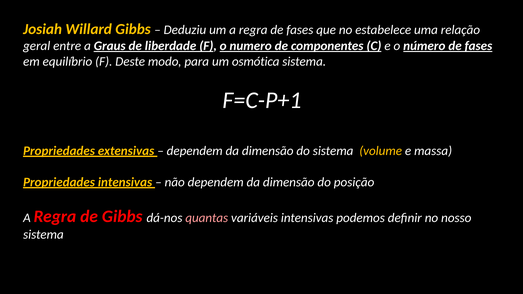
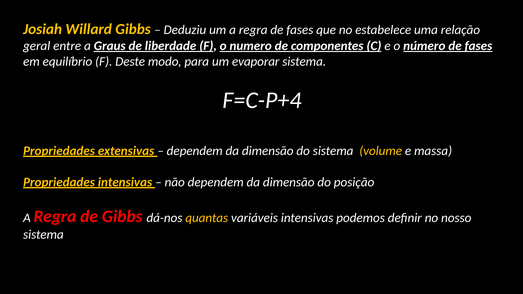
osmótica: osmótica -> evaporar
F=C-P+1: F=C-P+1 -> F=C-P+4
quantas colour: pink -> yellow
